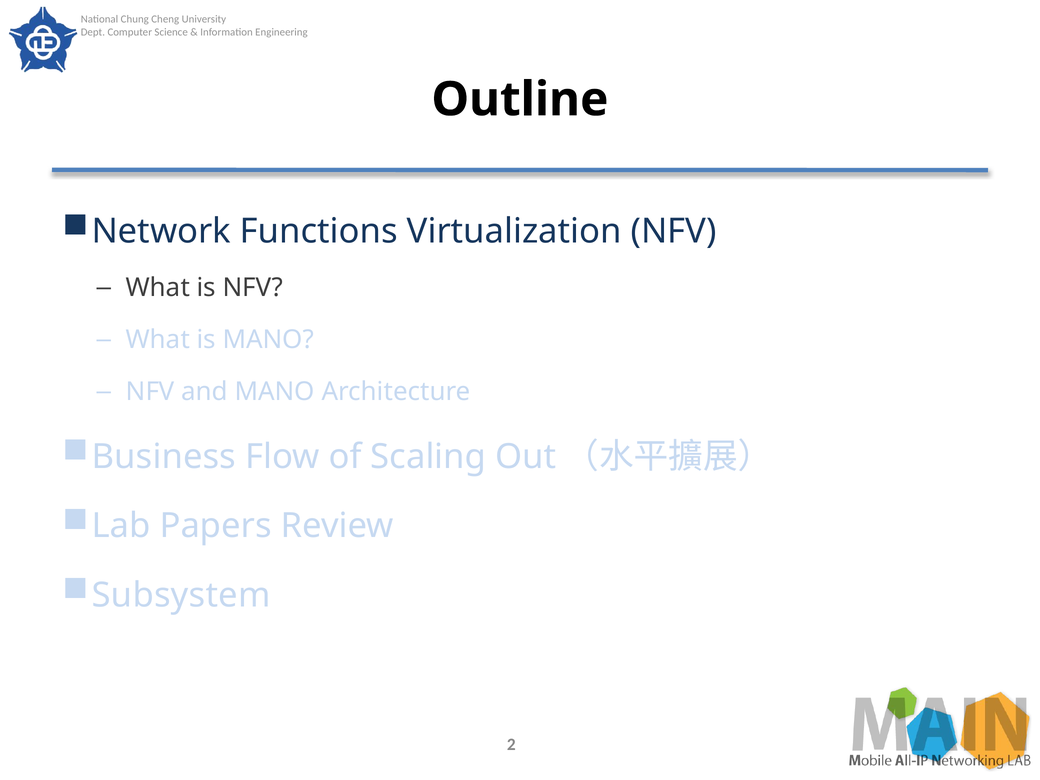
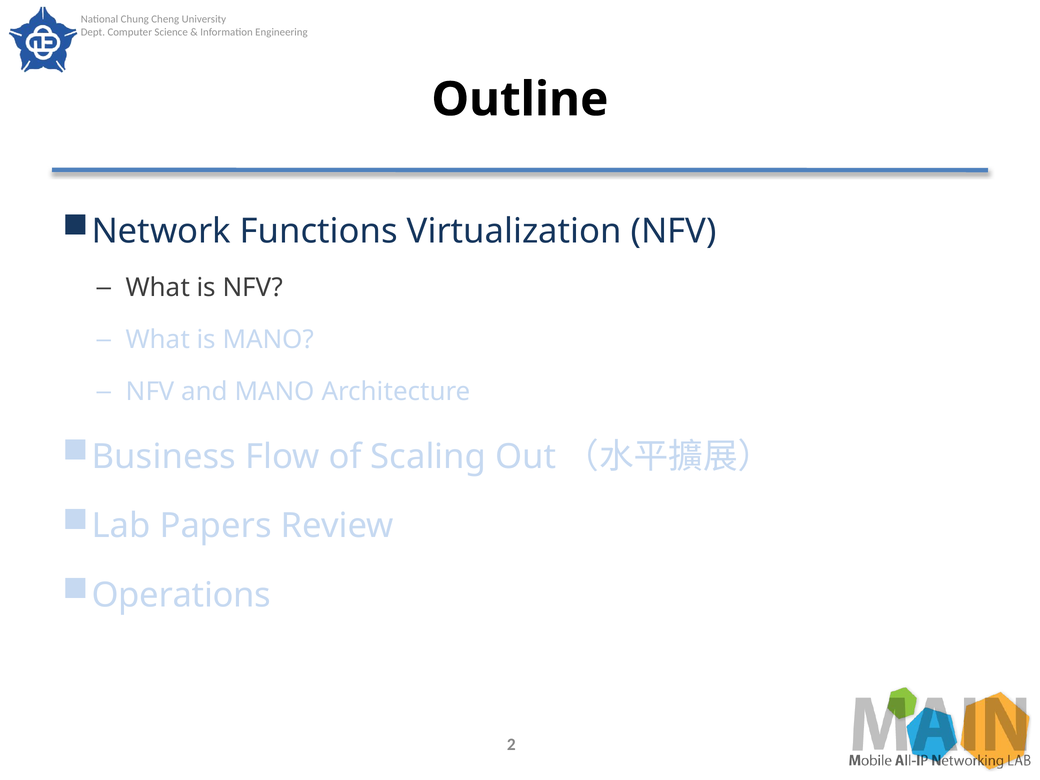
Subsystem: Subsystem -> Operations
